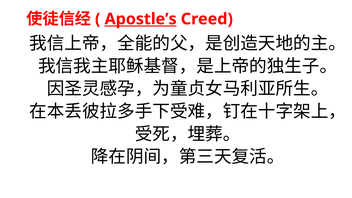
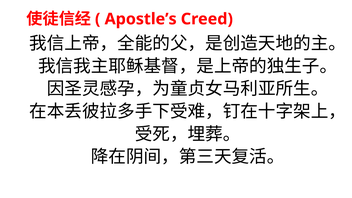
Apostle’s underline: present -> none
